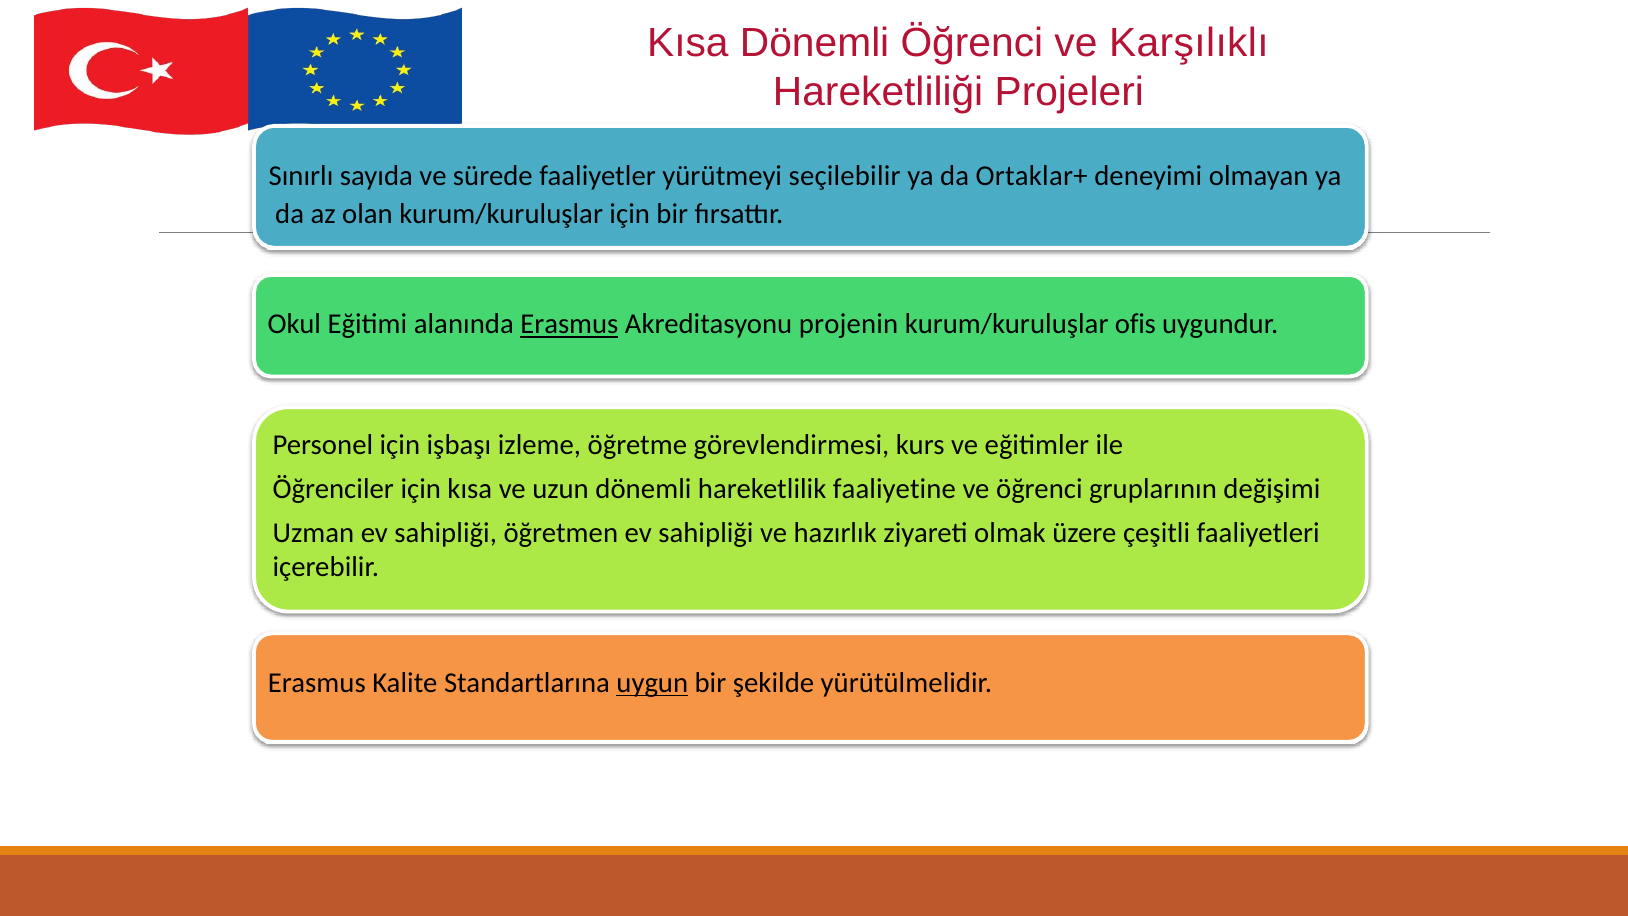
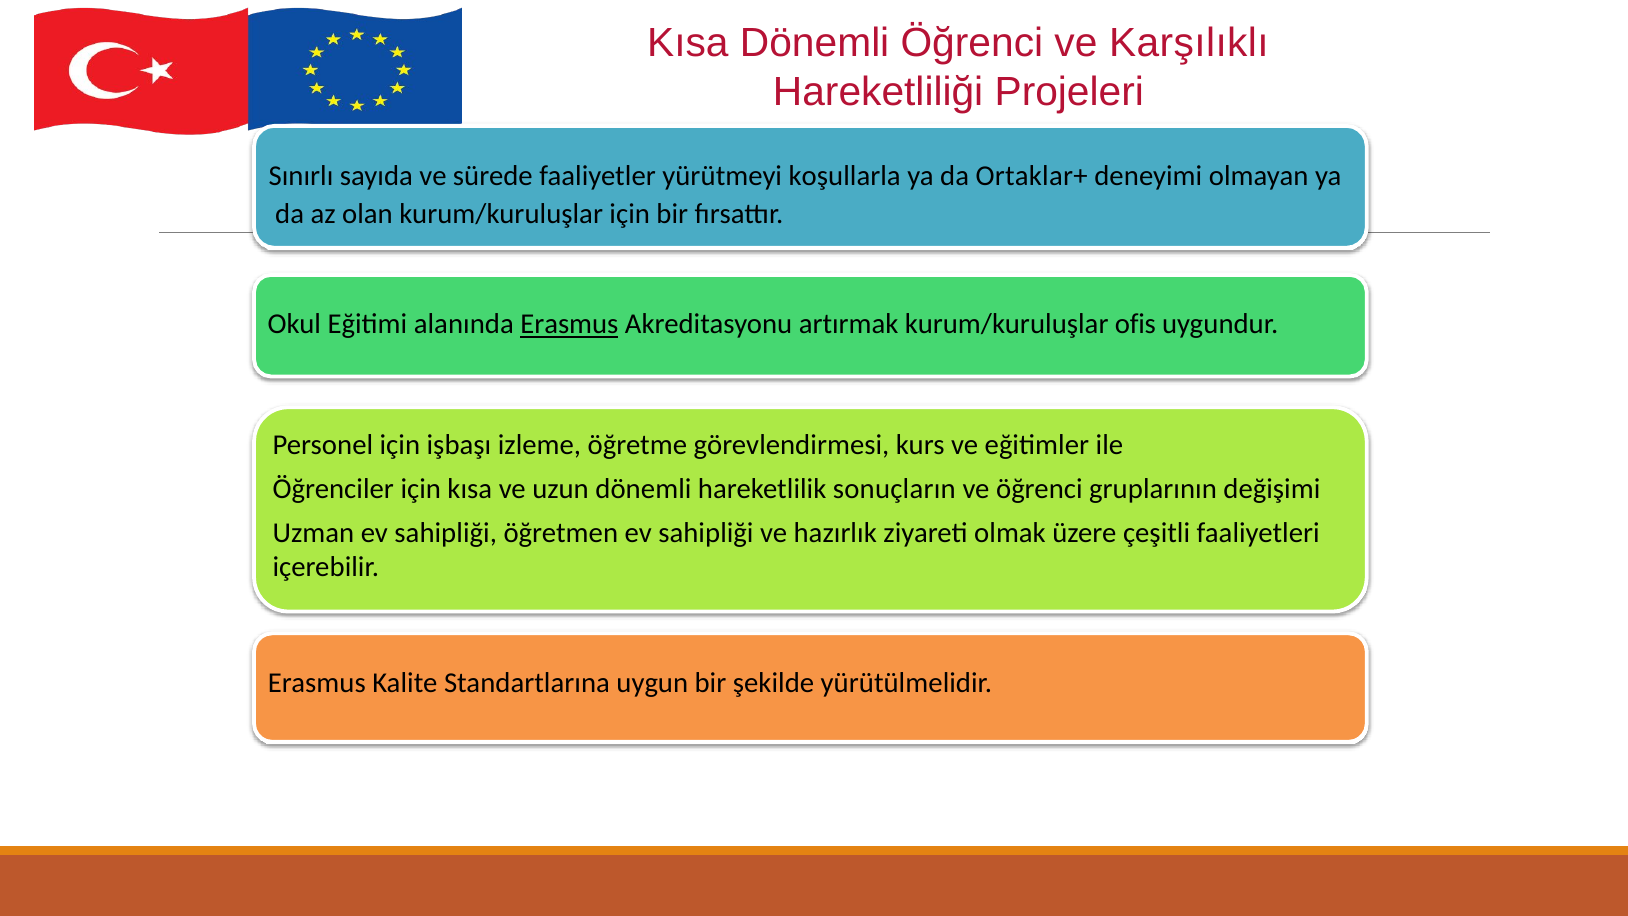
seçilebilir: seçilebilir -> koşullarla
projenin: projenin -> artırmak
faaliyetine: faaliyetine -> sonuçların
uygun underline: present -> none
